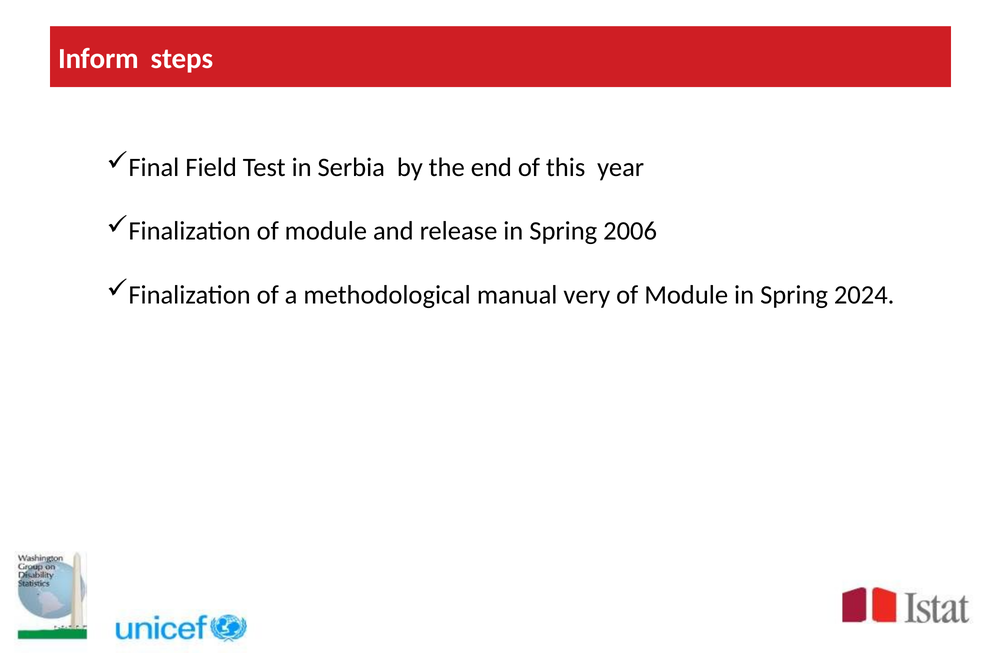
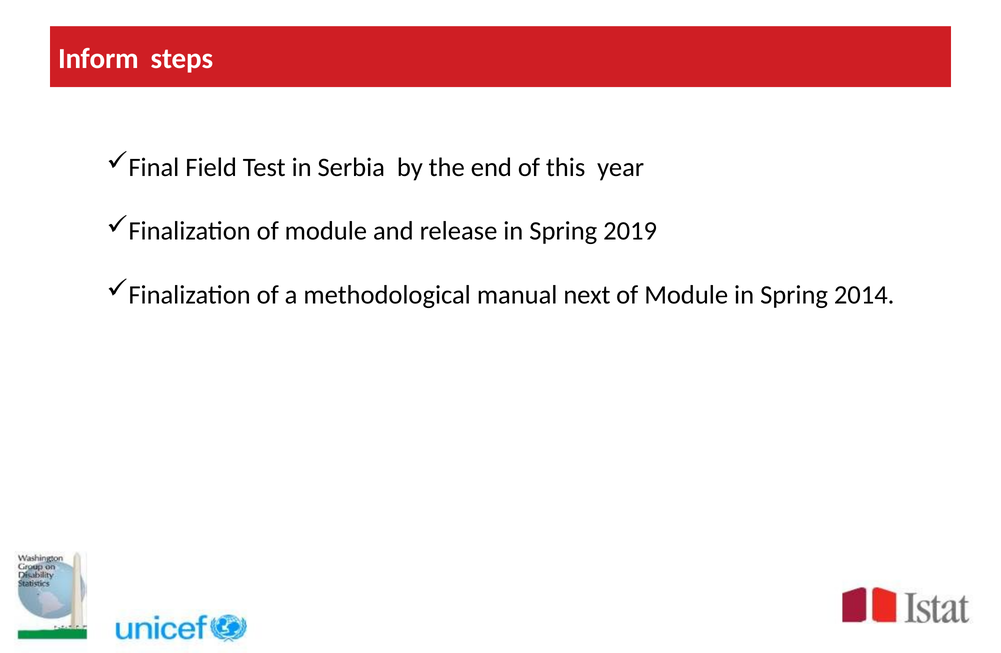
2006: 2006 -> 2019
very: very -> next
2024: 2024 -> 2014
